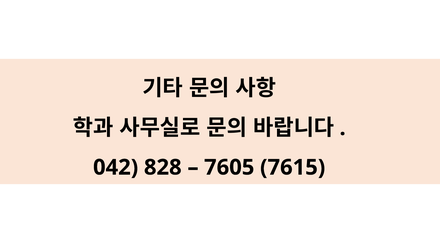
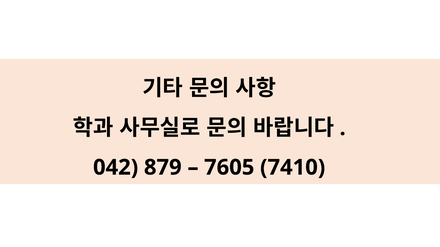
828: 828 -> 879
7615: 7615 -> 7410
